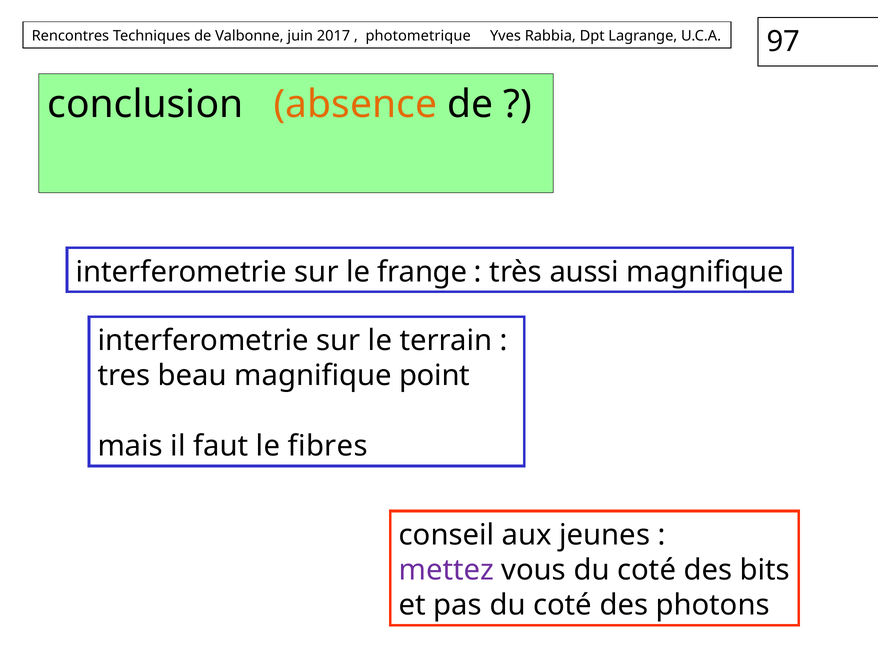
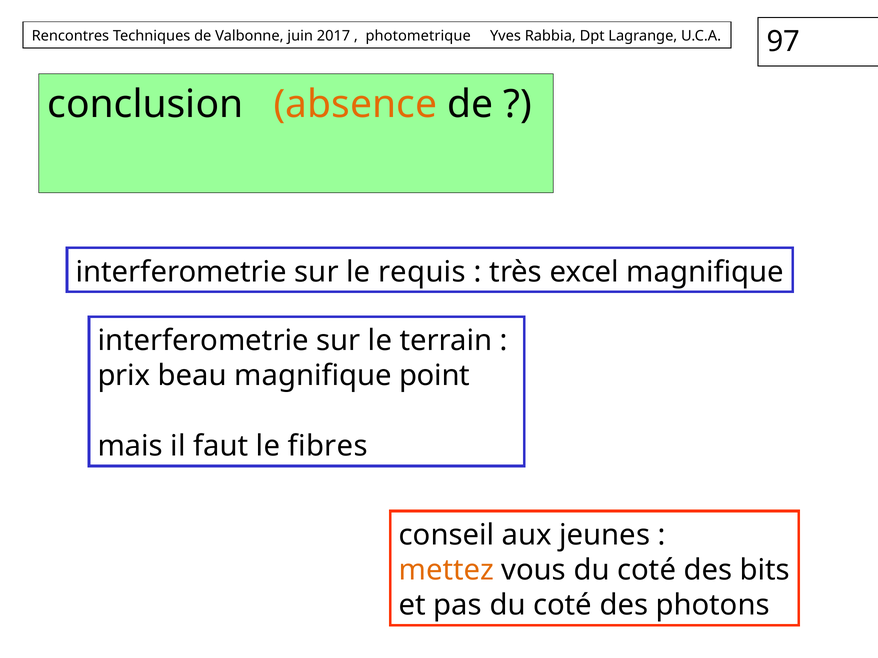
frange: frange -> requis
aussi: aussi -> excel
tres: tres -> prix
mettez colour: purple -> orange
